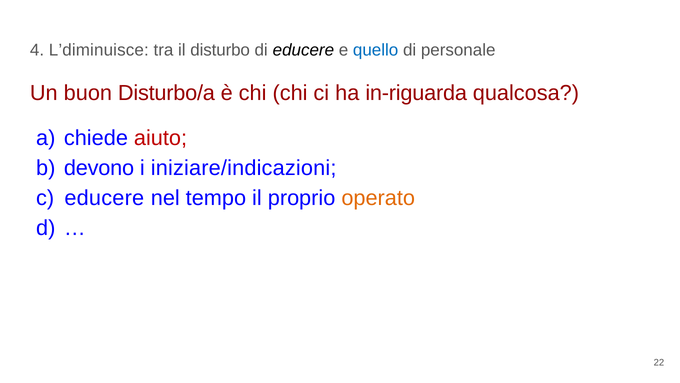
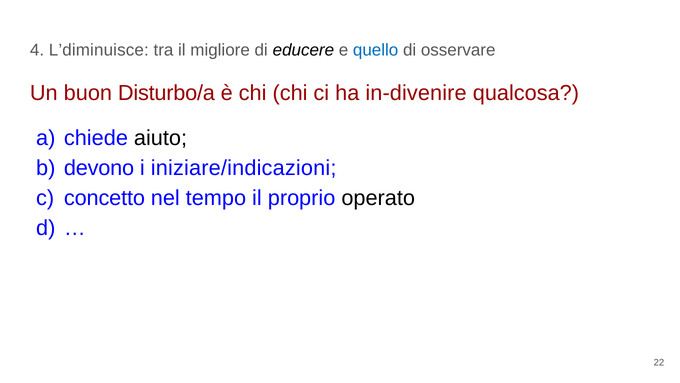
disturbo: disturbo -> migliore
personale: personale -> osservare
in-riguarda: in-riguarda -> in-divenire
aiuto colour: red -> black
educere at (104, 198): educere -> concetto
operato colour: orange -> black
